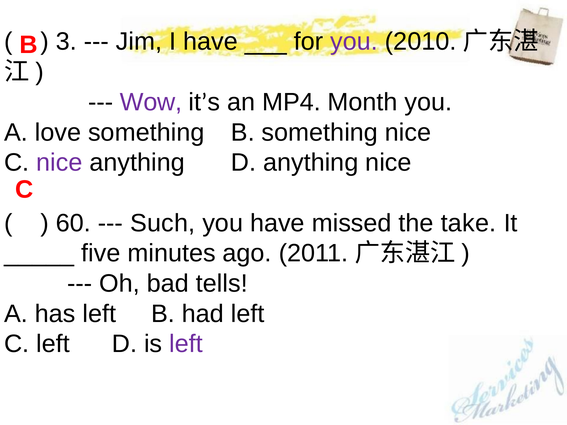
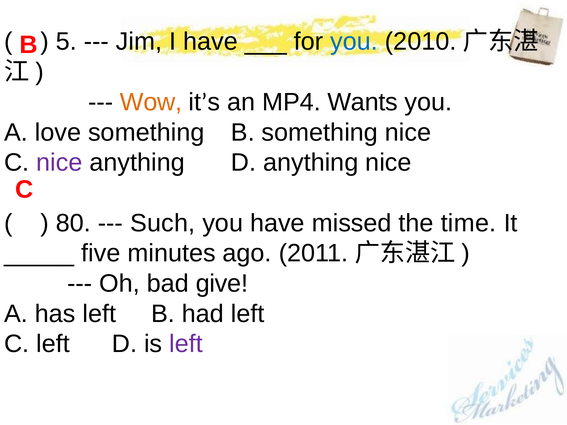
3: 3 -> 5
you at (354, 42) colour: purple -> blue
Wow colour: purple -> orange
Month: Month -> Wants
60: 60 -> 80
take: take -> time
tells: tells -> give
